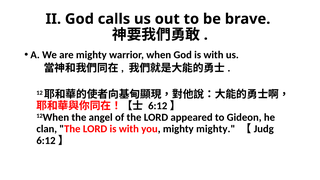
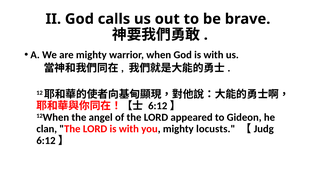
mighty mighty: mighty -> locusts
